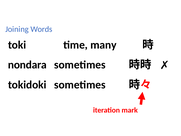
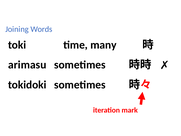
nondara: nondara -> arimasu
